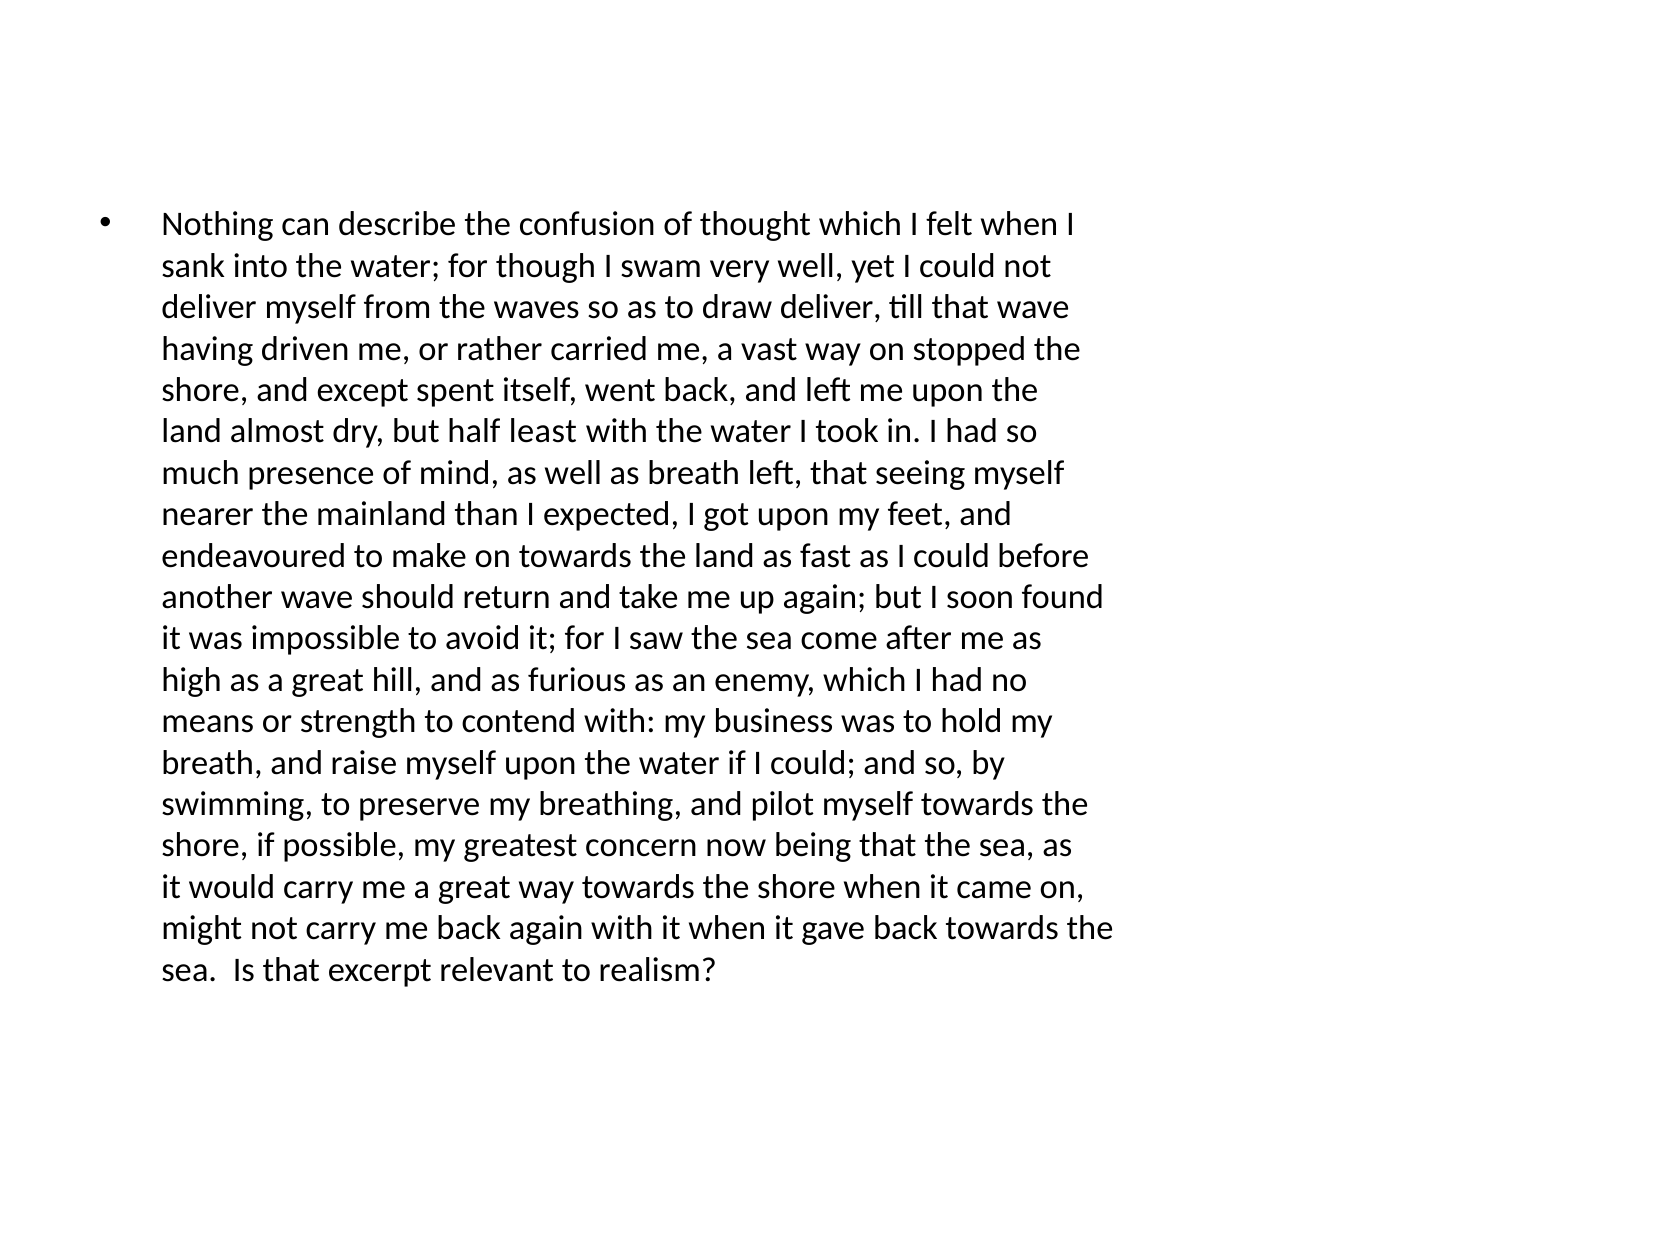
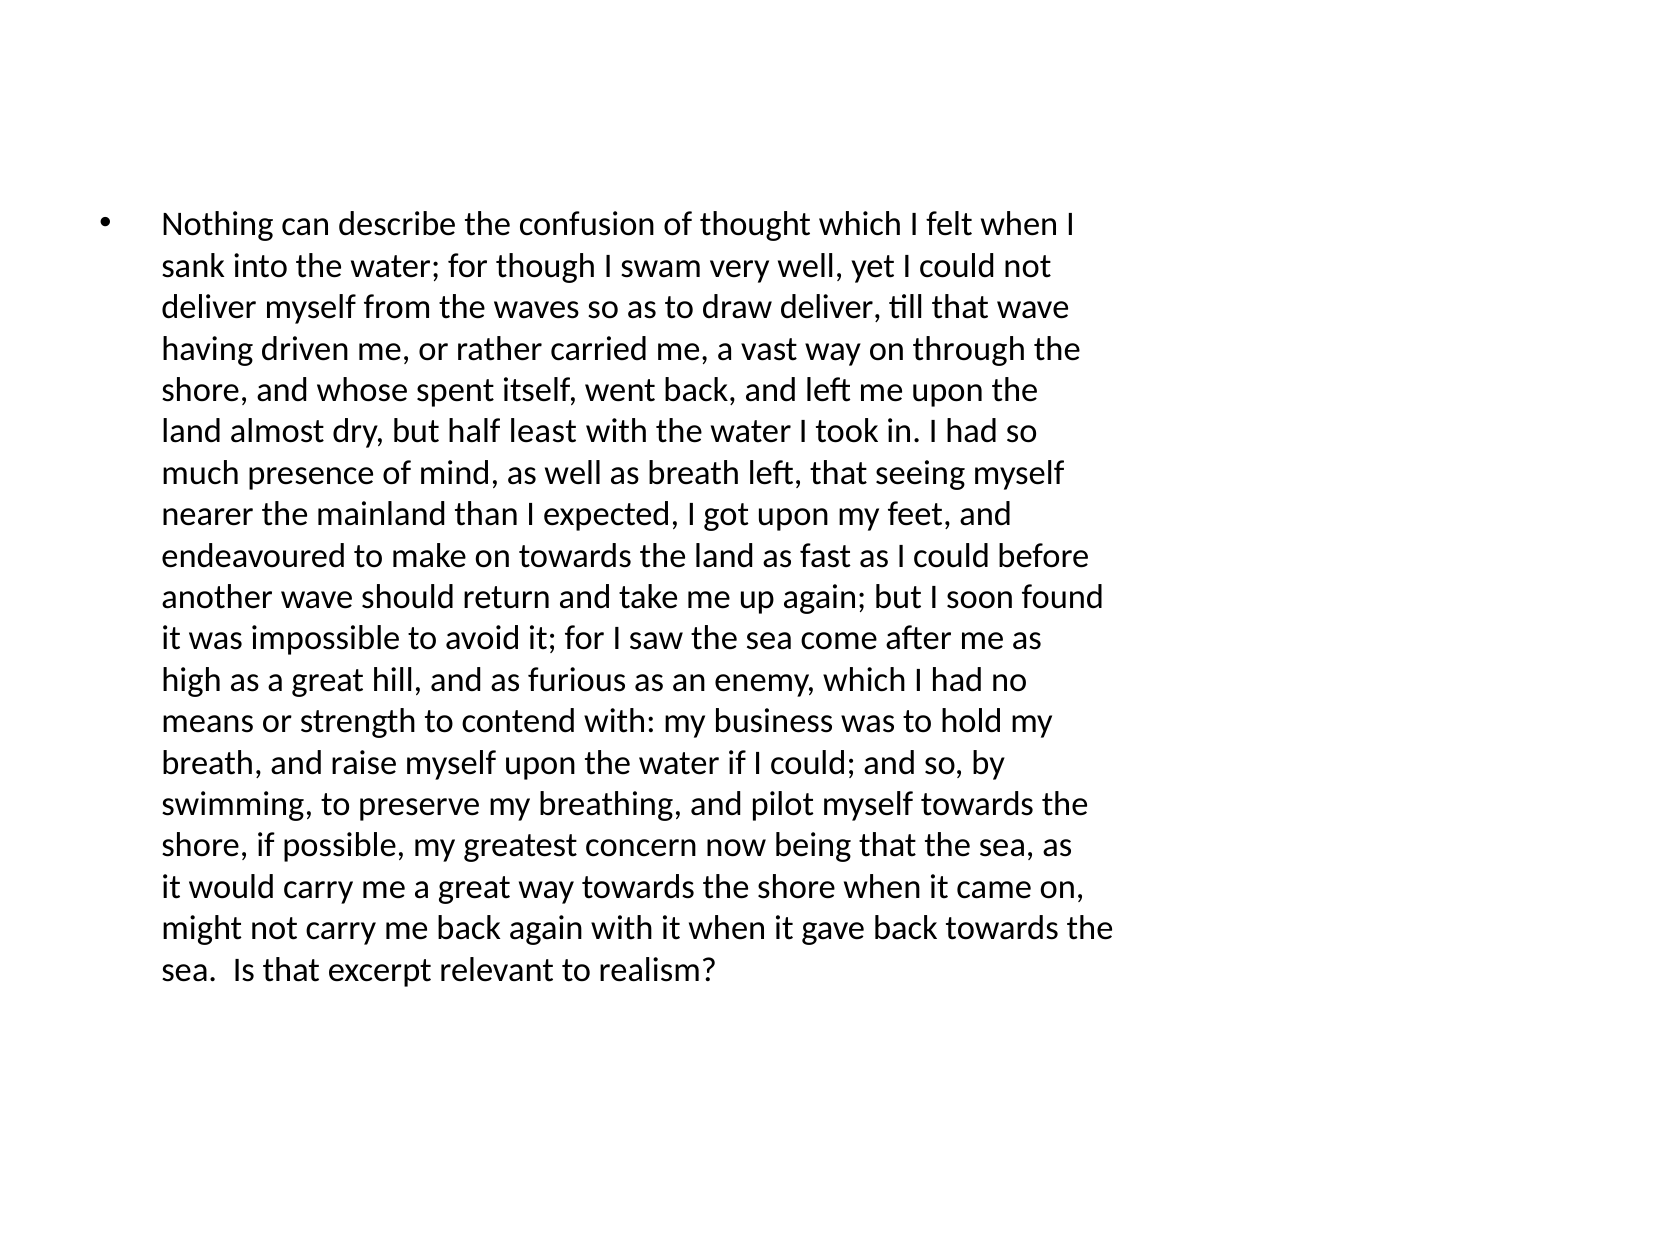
stopped: stopped -> through
except: except -> whose
